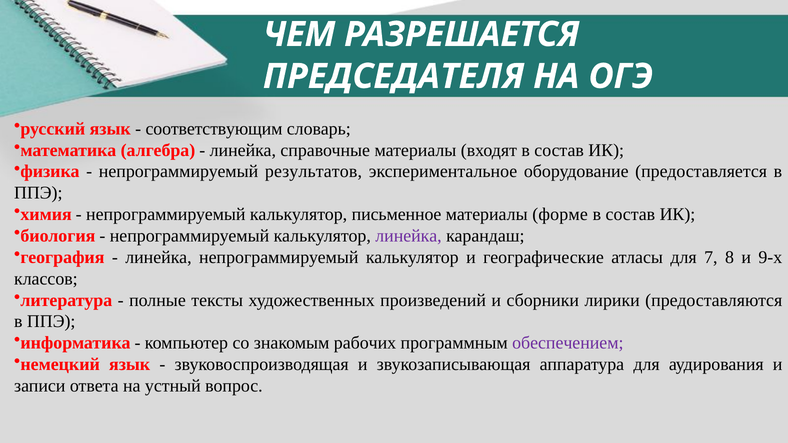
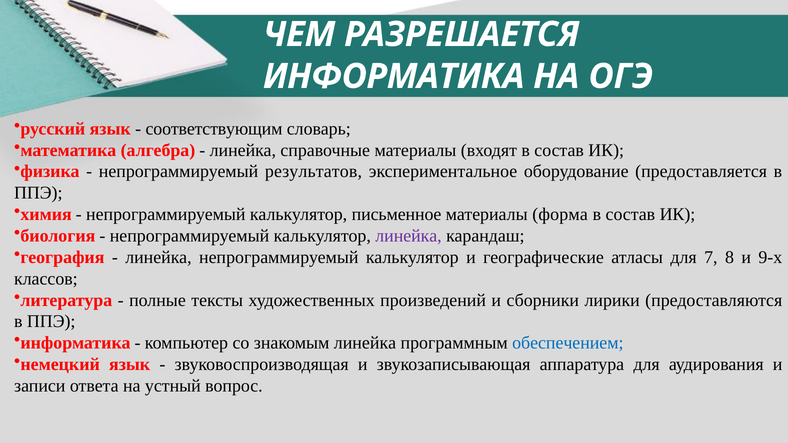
ПРЕДСЕДАТЕЛЯ at (394, 76): ПРЕДСЕДАТЕЛЯ -> ИНФОРМАТИКА
форме: форме -> форма
знакомым рабочих: рабочих -> линейка
обеспечением colour: purple -> blue
